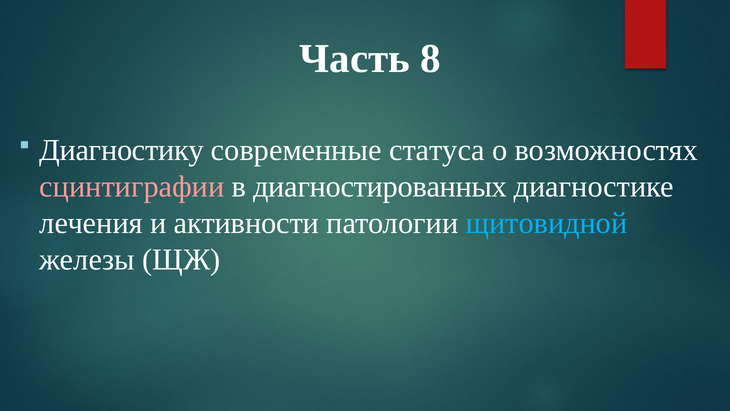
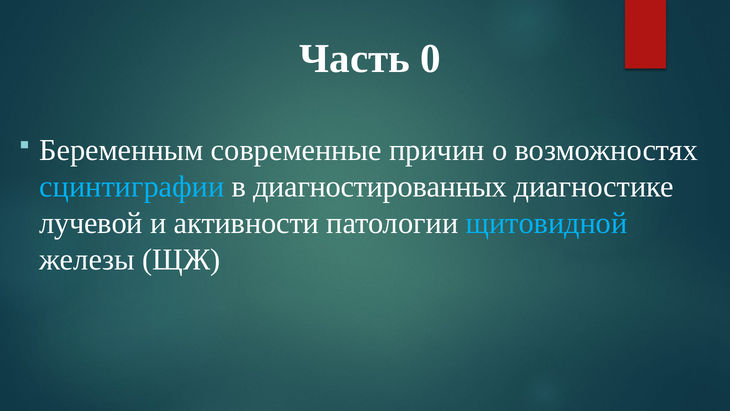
8: 8 -> 0
Диагностику: Диагностику -> Беременным
статуса: статуса -> причин
сцинтиграфии colour: pink -> light blue
лечения: лечения -> лучевой
